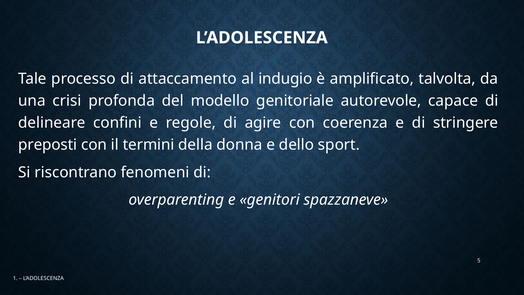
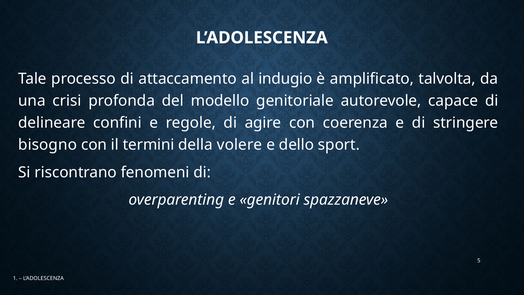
preposti: preposti -> bisogno
donna: donna -> volere
